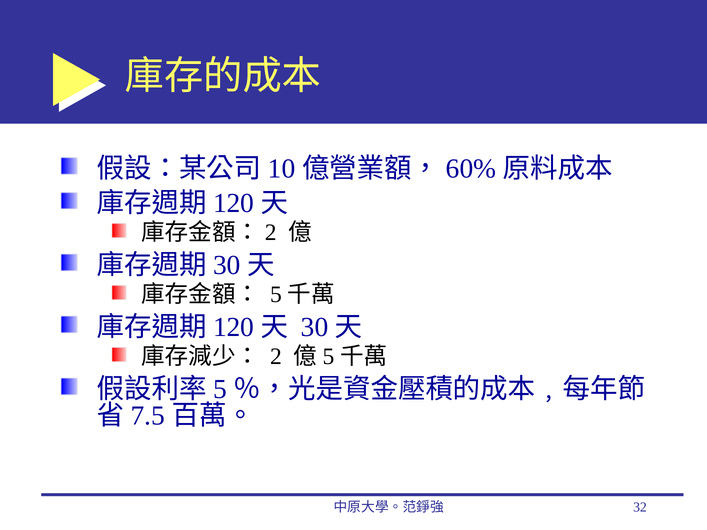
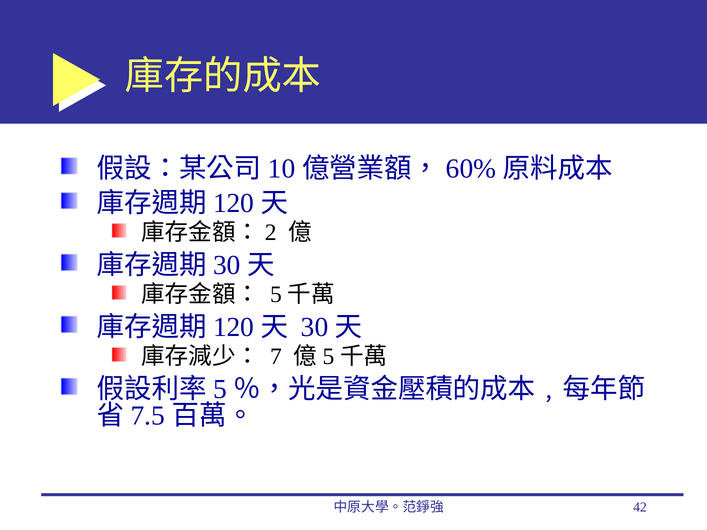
2: 2 -> 7
32: 32 -> 42
